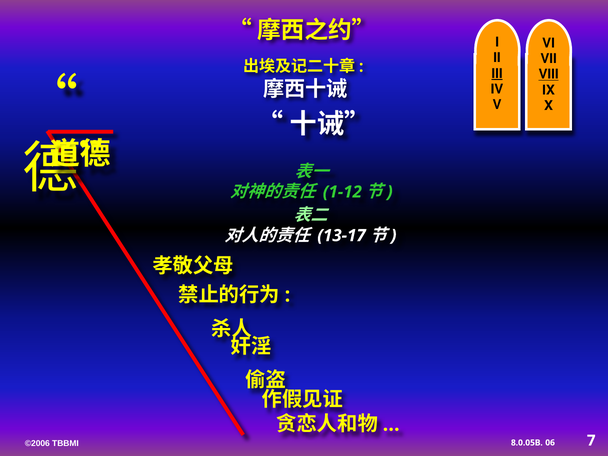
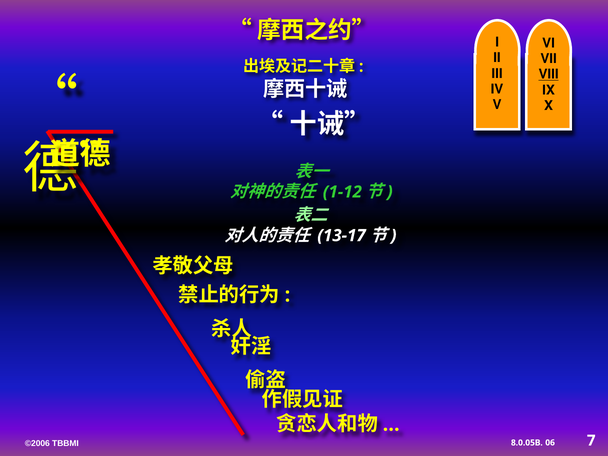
III underline: present -> none
